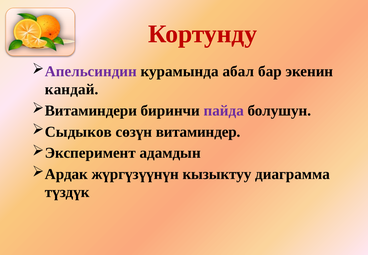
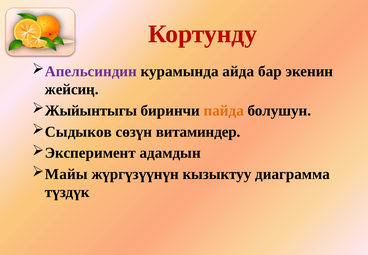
абал: абал -> айда
кандай: кандай -> жейсиң
Витаминдери: Витаминдери -> Жыйынтыгы
пайда colour: purple -> orange
Ардак: Ардак -> Майы
